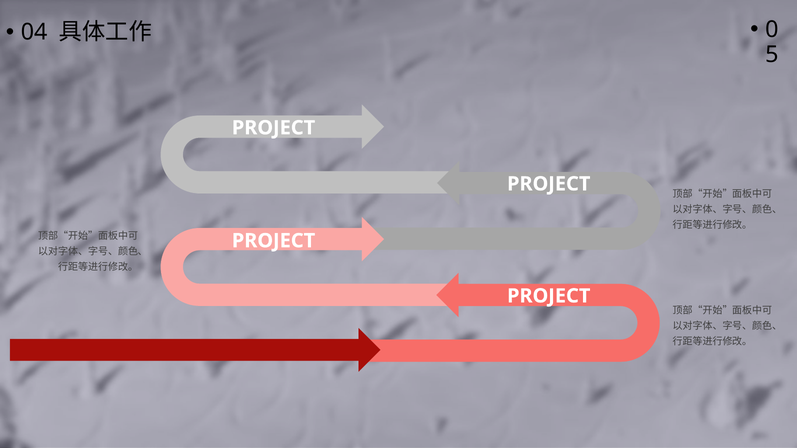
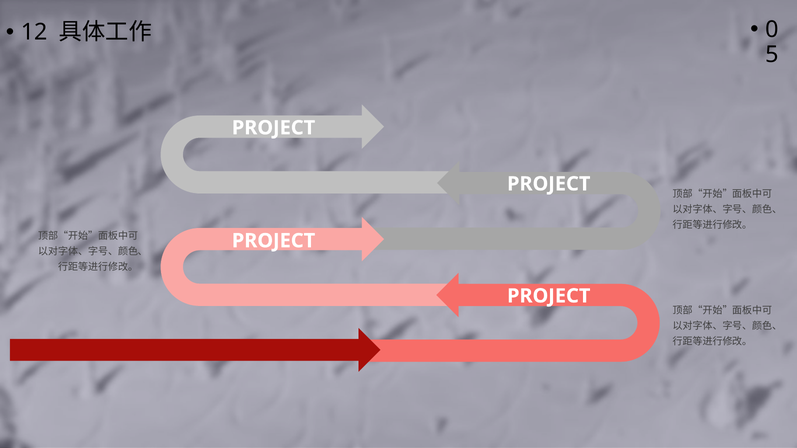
04: 04 -> 12
